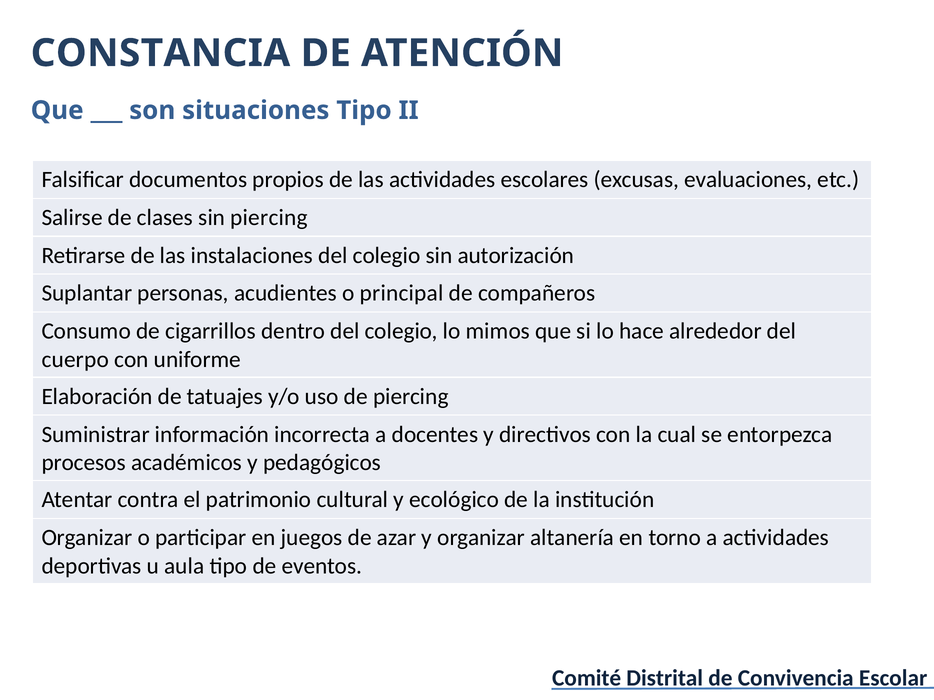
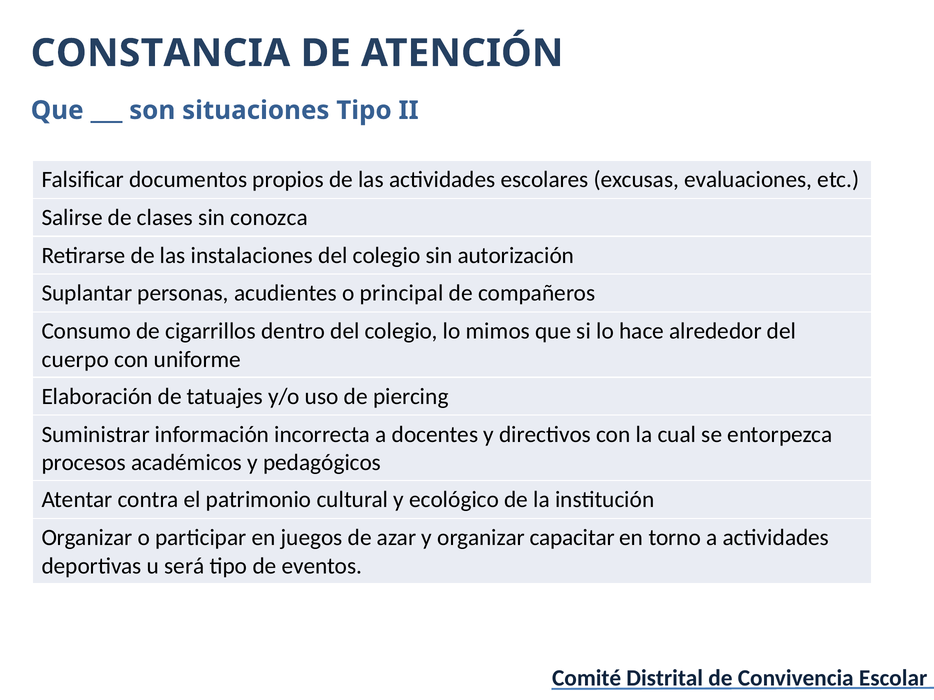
sin piercing: piercing -> conozca
altanería: altanería -> capacitar
aula: aula -> será
